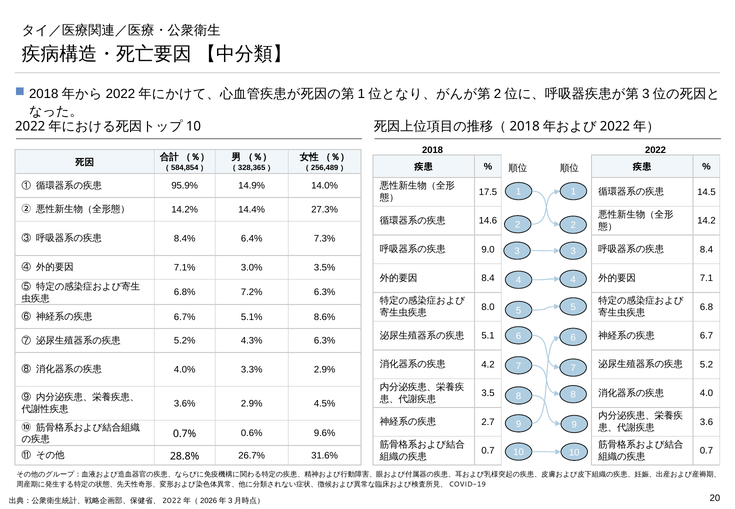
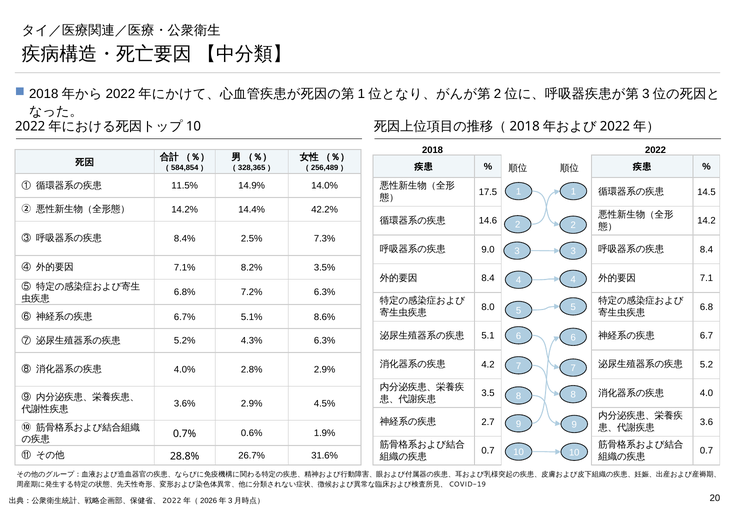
95.9%: 95.9% -> 11.5%
27.3%: 27.3% -> 42.2%
6.4%: 6.4% -> 2.5%
3.0%: 3.0% -> 8.2%
3.3%: 3.3% -> 2.8%
9.6%: 9.6% -> 1.9%
